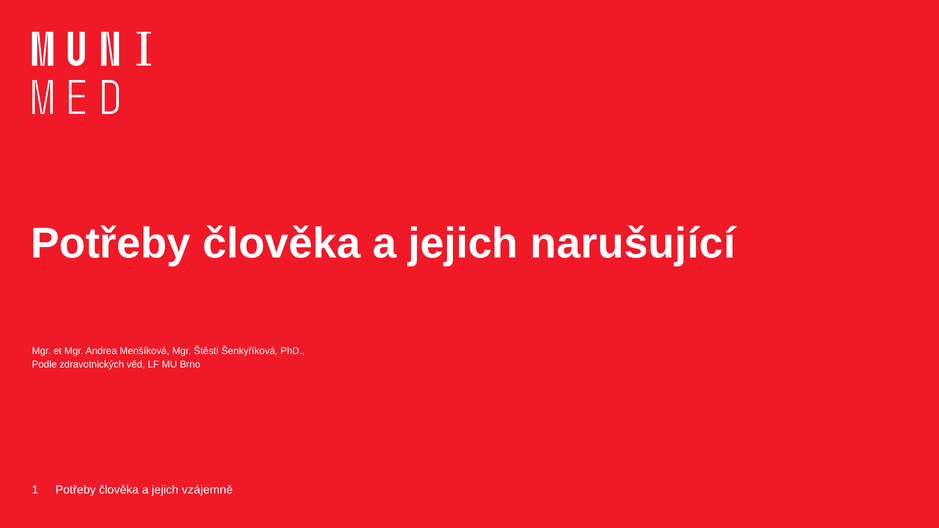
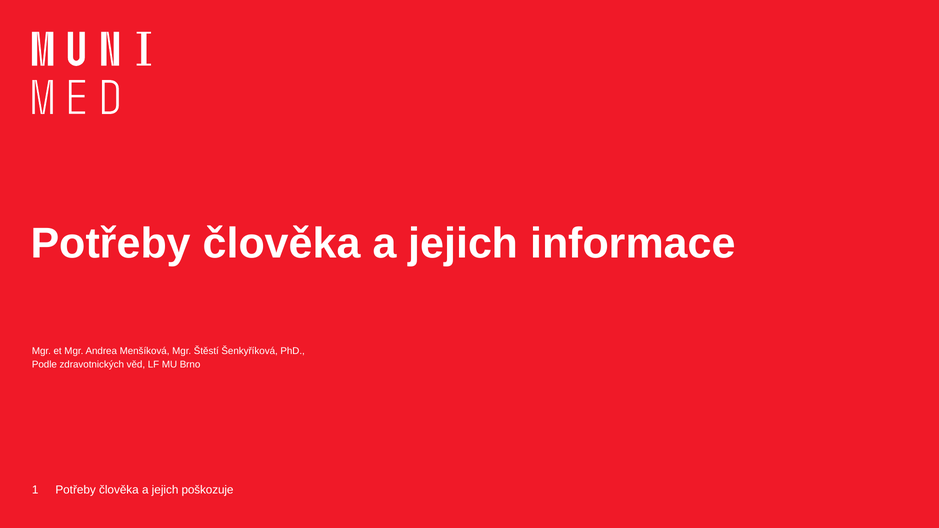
narušující: narušující -> informace
vzájemně: vzájemně -> poškozuje
